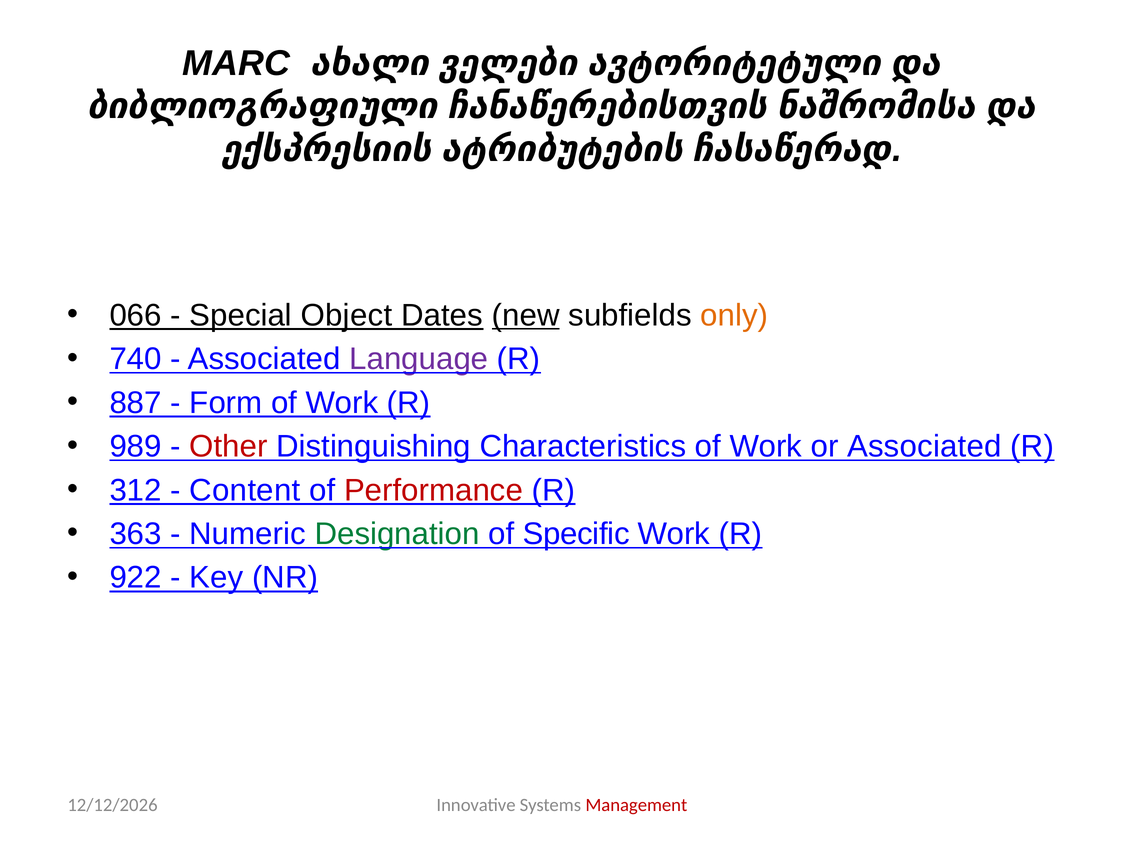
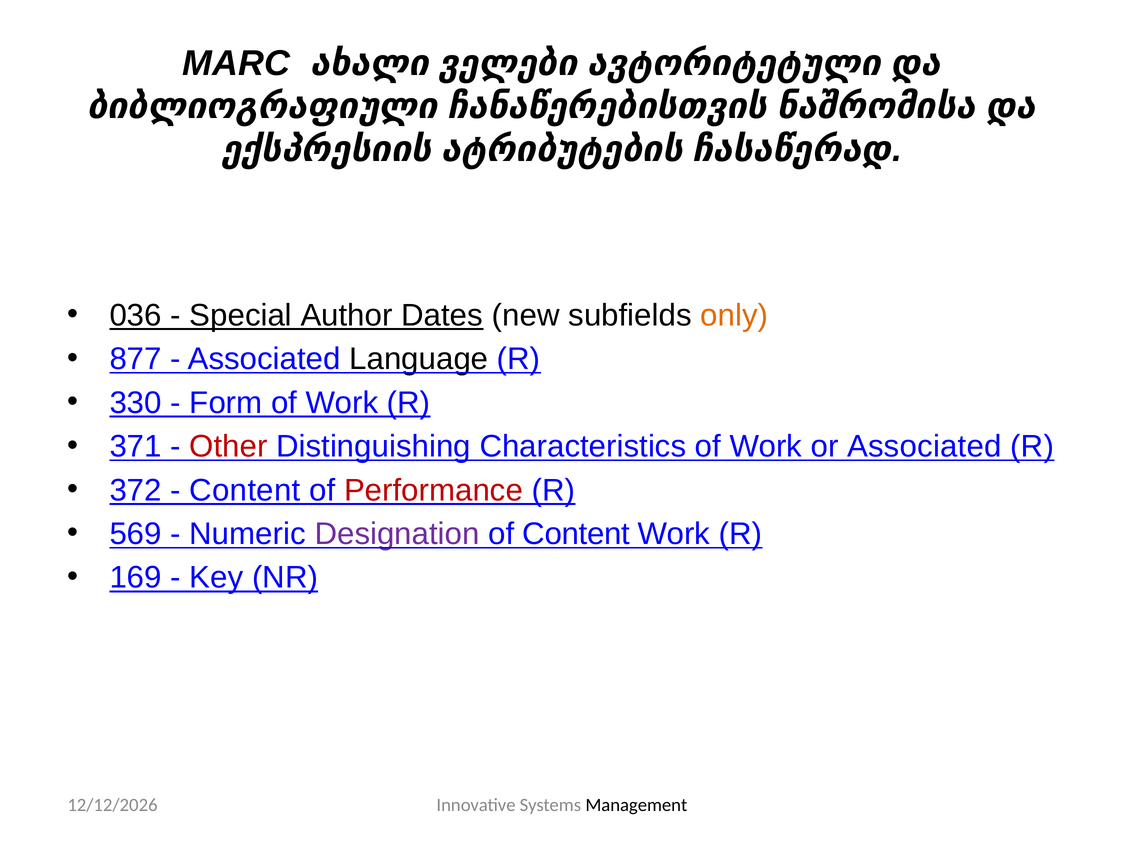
066: 066 -> 036
Object: Object -> Author
new underline: present -> none
740: 740 -> 877
Language colour: purple -> black
887: 887 -> 330
989: 989 -> 371
312: 312 -> 372
363: 363 -> 569
Designation colour: green -> purple
of Specific: Specific -> Content
922: 922 -> 169
Management colour: red -> black
